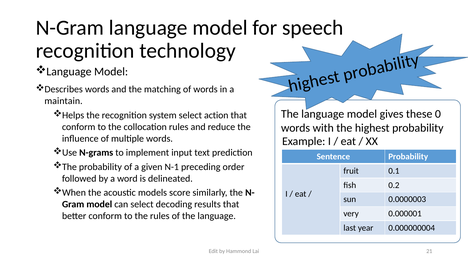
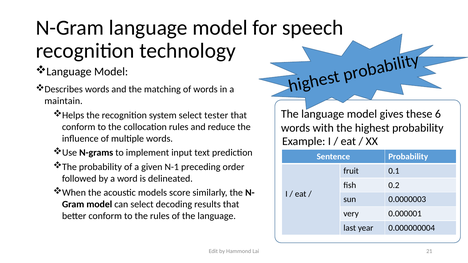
0: 0 -> 6
action: action -> tester
